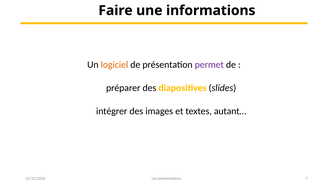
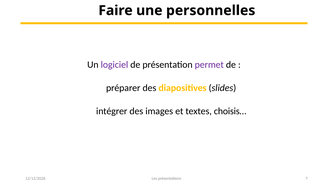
informations: informations -> personnelles
logiciel colour: orange -> purple
autant…: autant… -> choisis…
